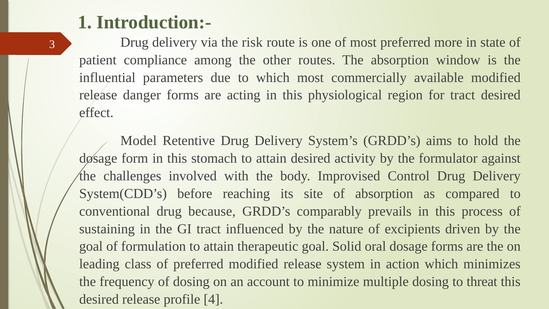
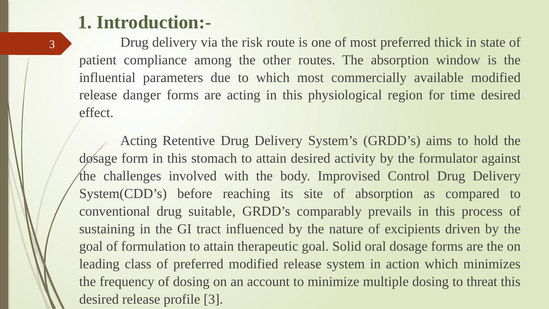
more: more -> thick
for tract: tract -> time
Model at (139, 141): Model -> Acting
because: because -> suitable
profile 4: 4 -> 3
